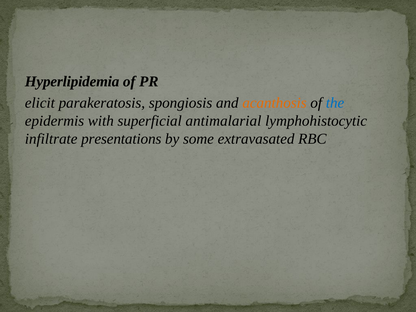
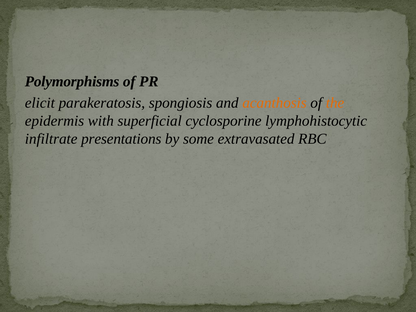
Hyperlipidemia: Hyperlipidemia -> Polymorphisms
the colour: blue -> orange
antimalarial: antimalarial -> cyclosporine
